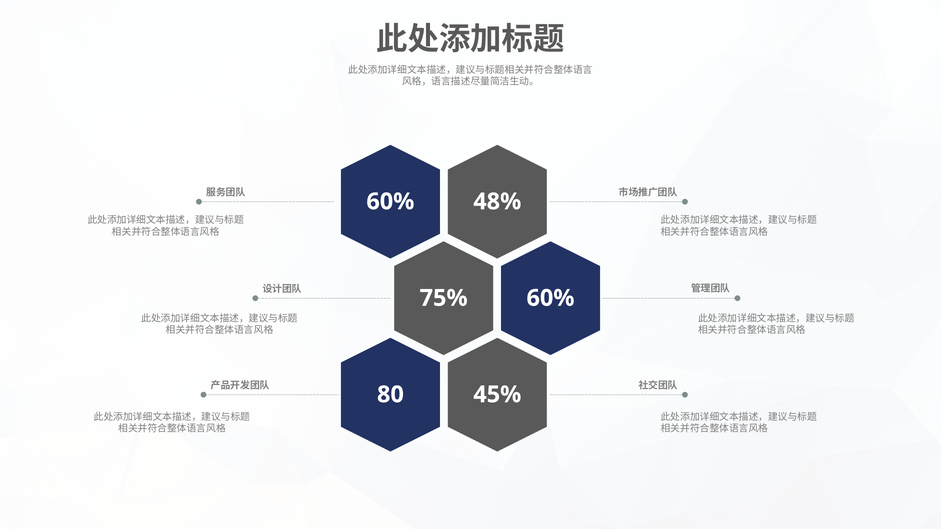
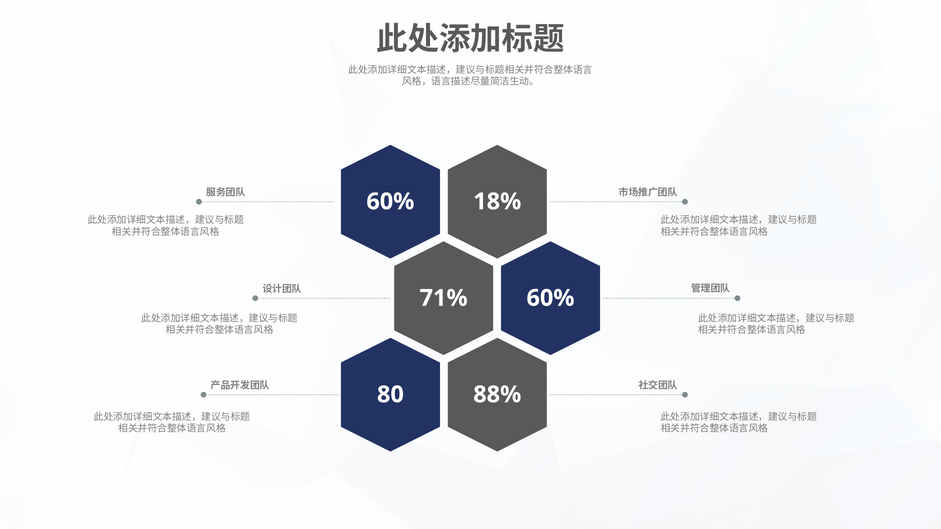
48%: 48% -> 18%
75%: 75% -> 71%
45%: 45% -> 88%
